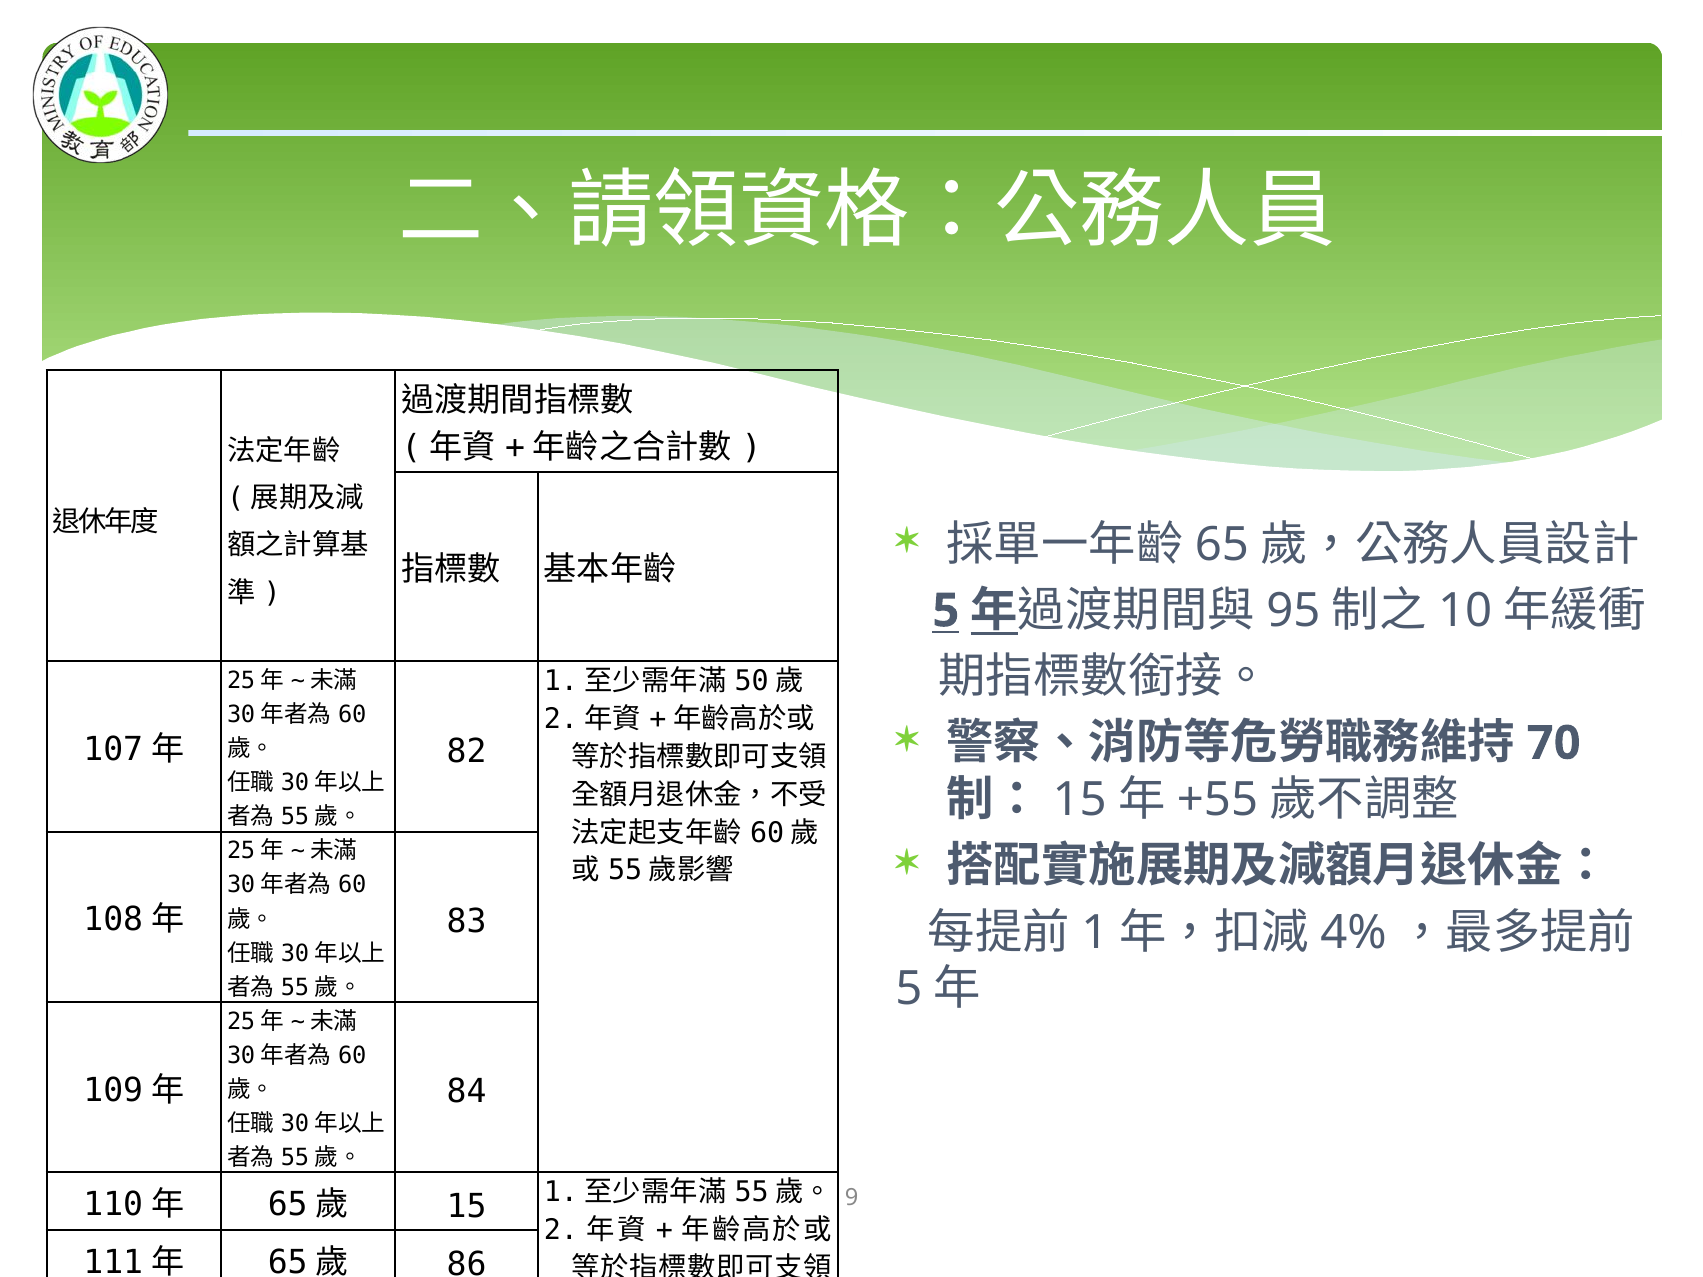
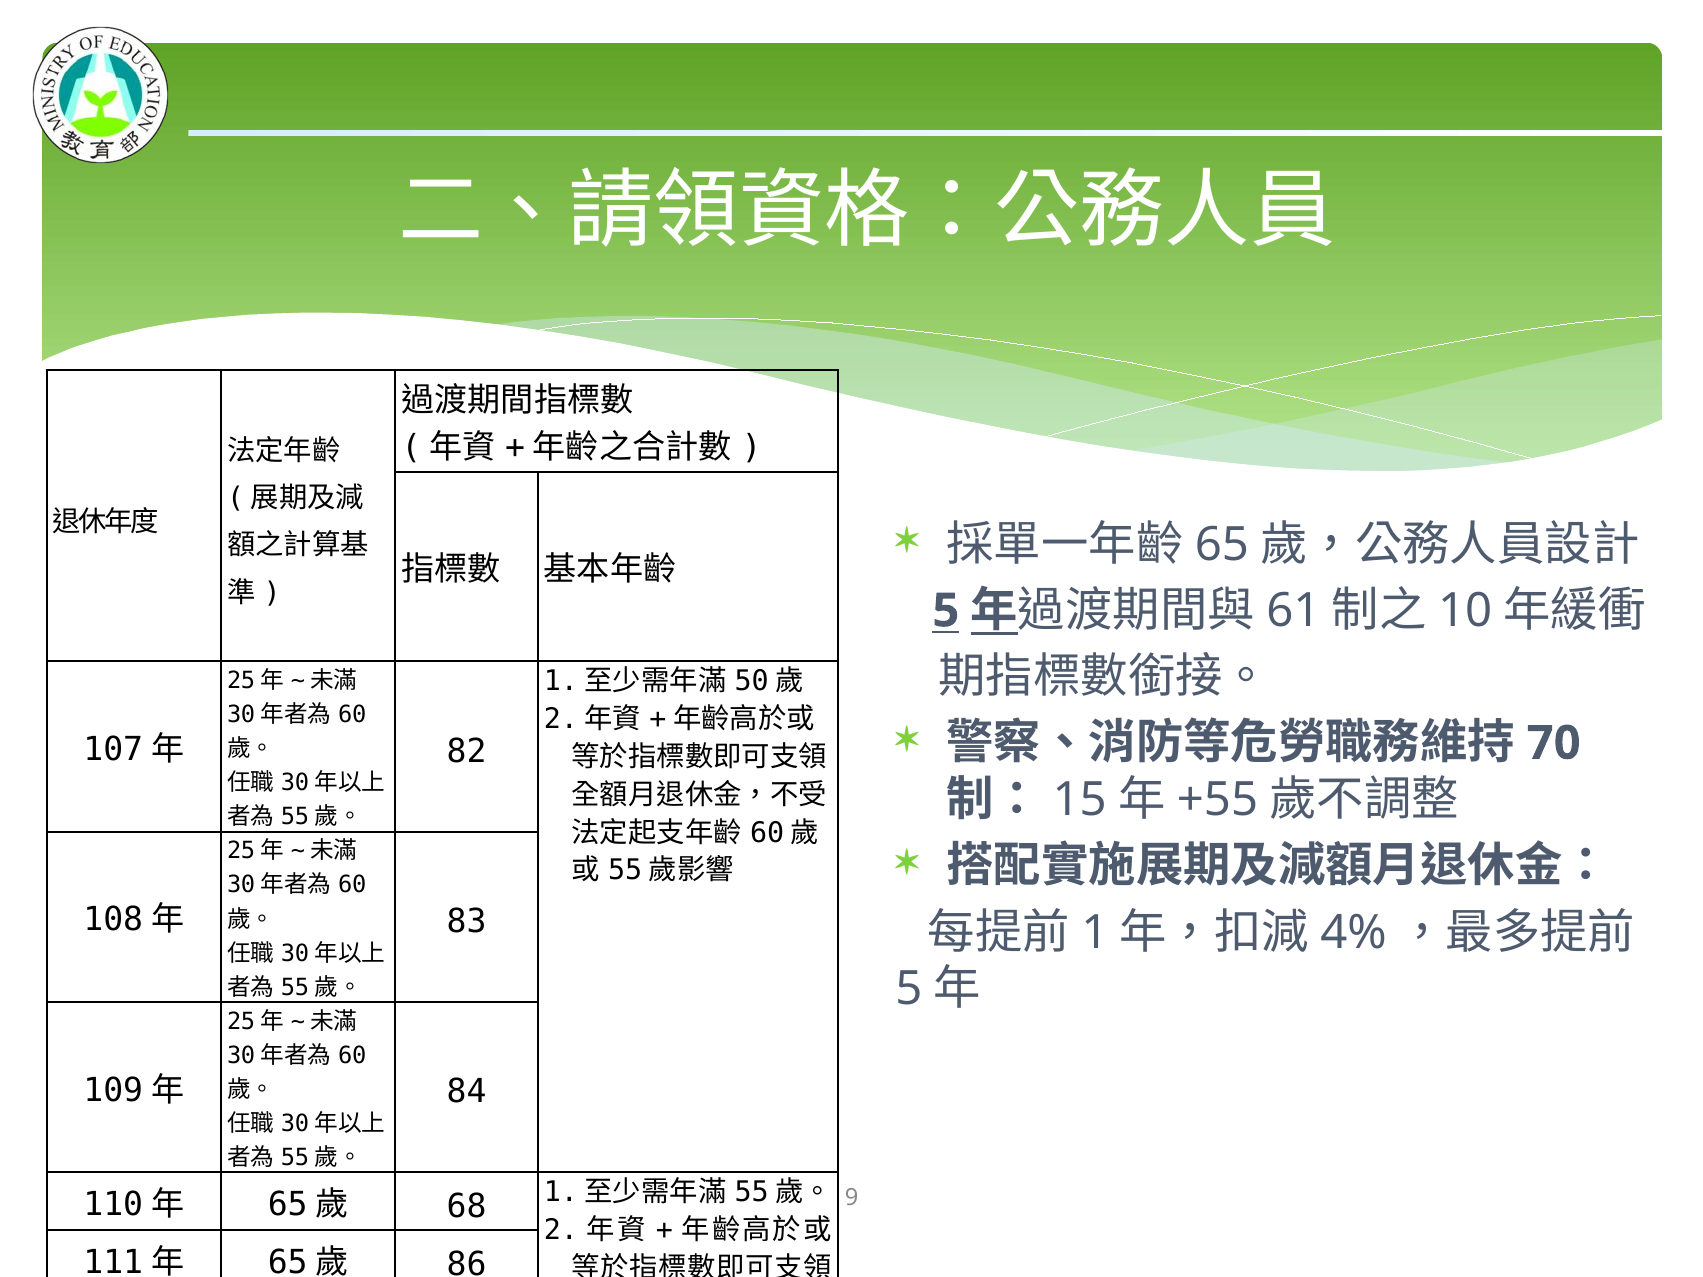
95: 95 -> 61
15 at (467, 1206): 15 -> 68
